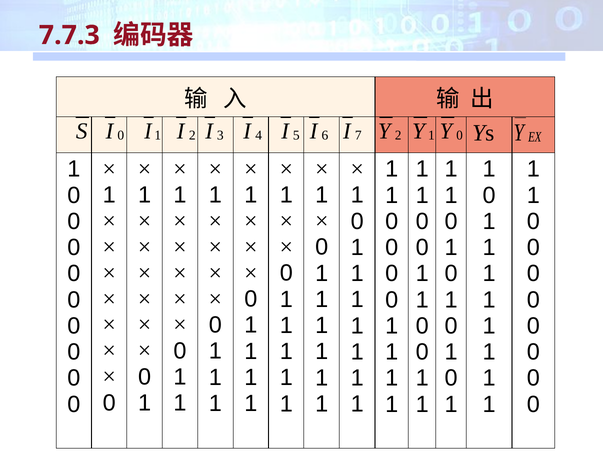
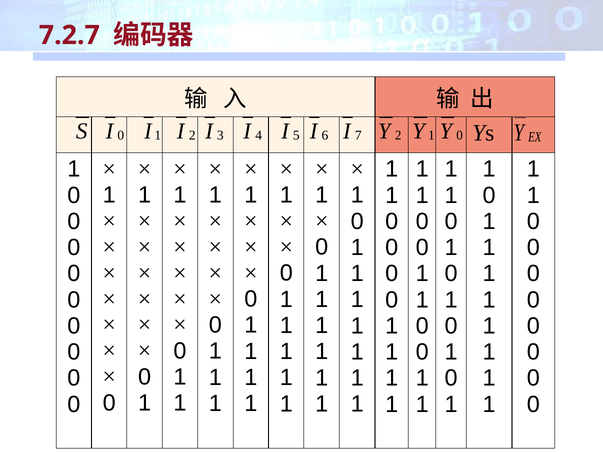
7.7.3: 7.7.3 -> 7.2.7
